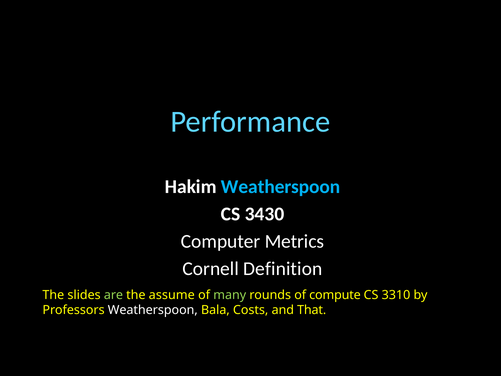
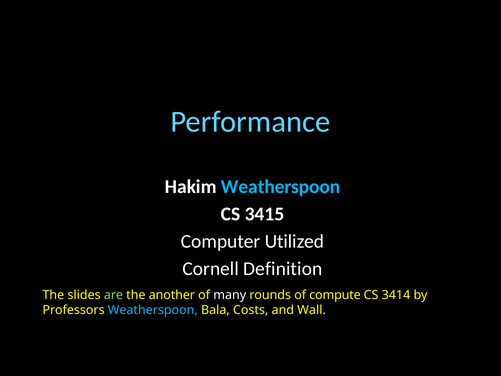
3430: 3430 -> 3415
Metrics: Metrics -> Utilized
assume: assume -> another
many colour: light green -> white
3310: 3310 -> 3414
Weatherspoon at (153, 310) colour: white -> light blue
That: That -> Wall
